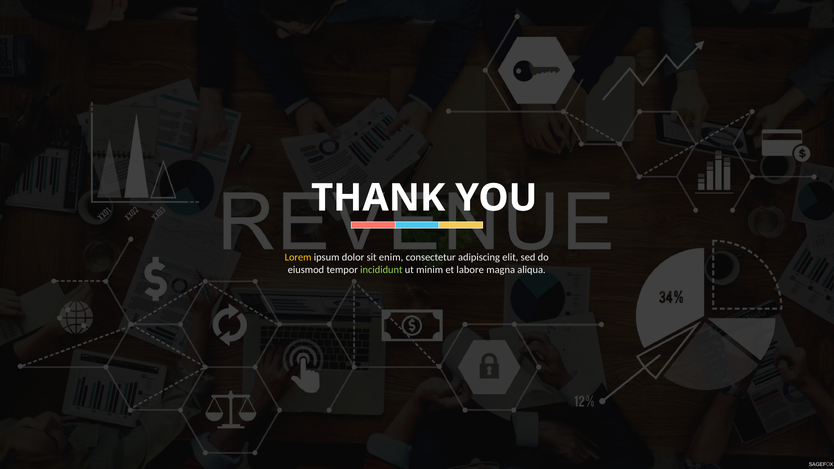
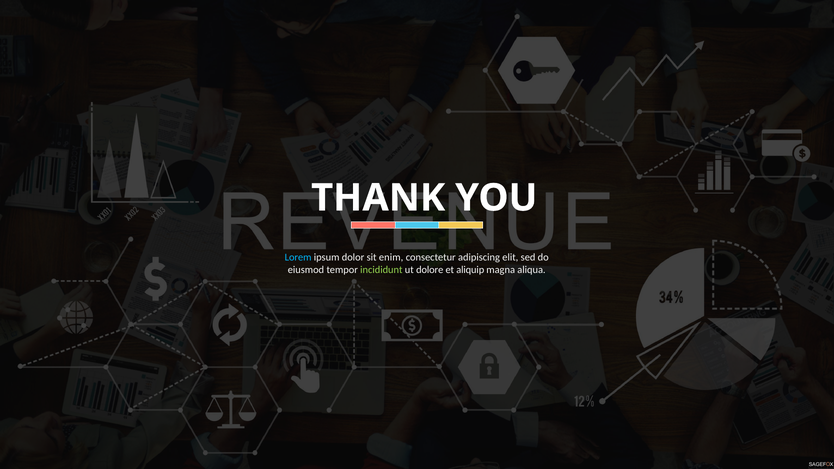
Lorem colour: yellow -> light blue
minim: minim -> dolore
labore: labore -> aliquip
